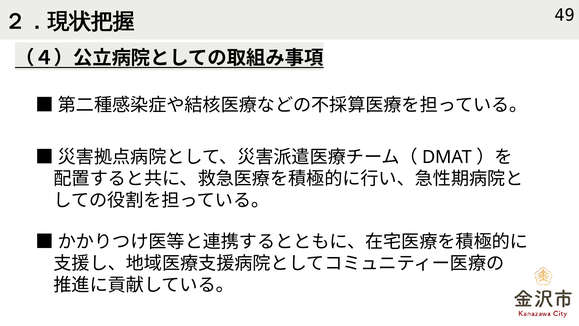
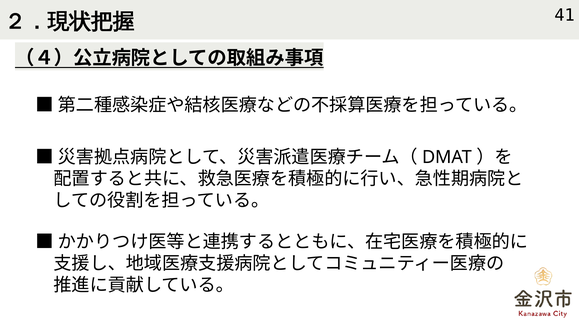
49: 49 -> 41
